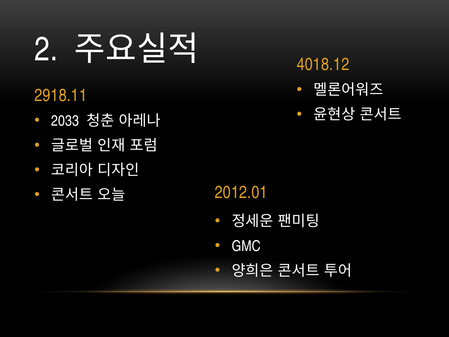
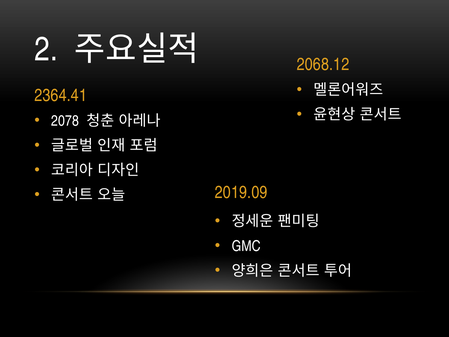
4018.12: 4018.12 -> 2068.12
2918.11: 2918.11 -> 2364.41
2033: 2033 -> 2078
2012.01: 2012.01 -> 2019.09
